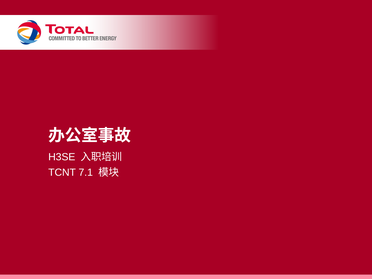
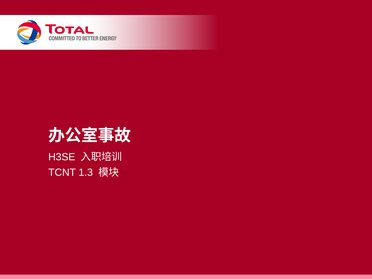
7.1: 7.1 -> 1.3
